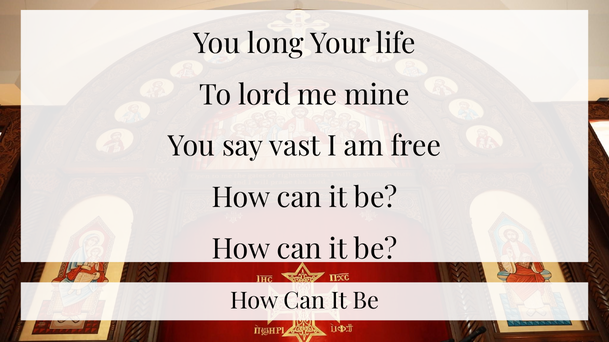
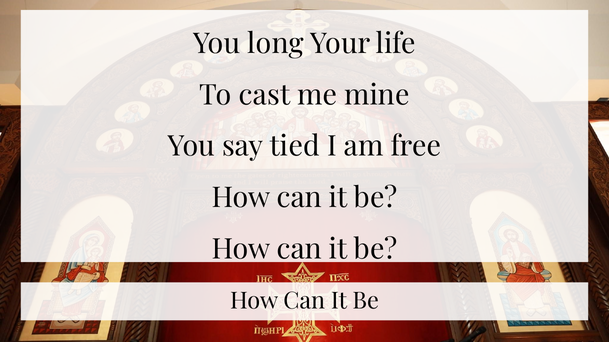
lord: lord -> cast
vast: vast -> tied
